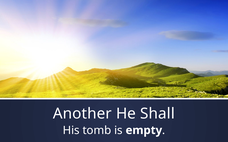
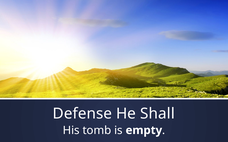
Another: Another -> Defense
